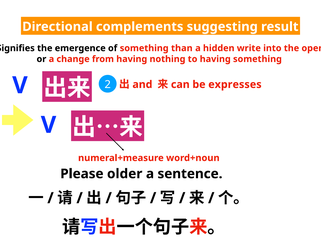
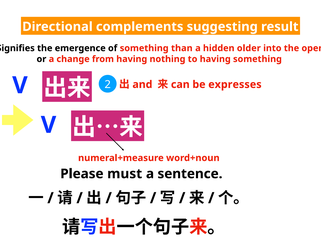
write: write -> older
older: older -> must
